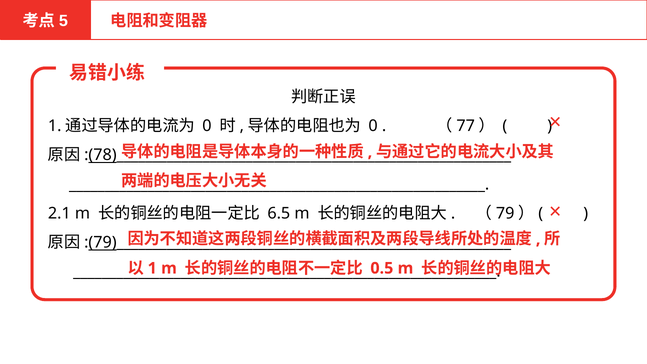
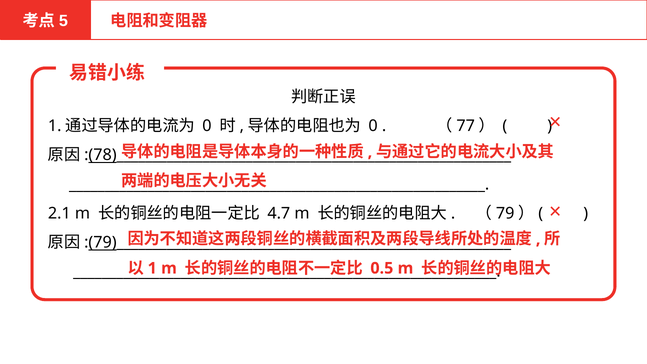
6.5: 6.5 -> 4.7
